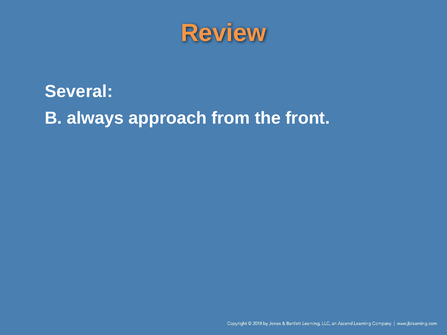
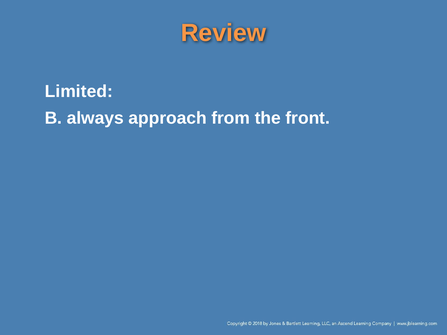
Several: Several -> Limited
